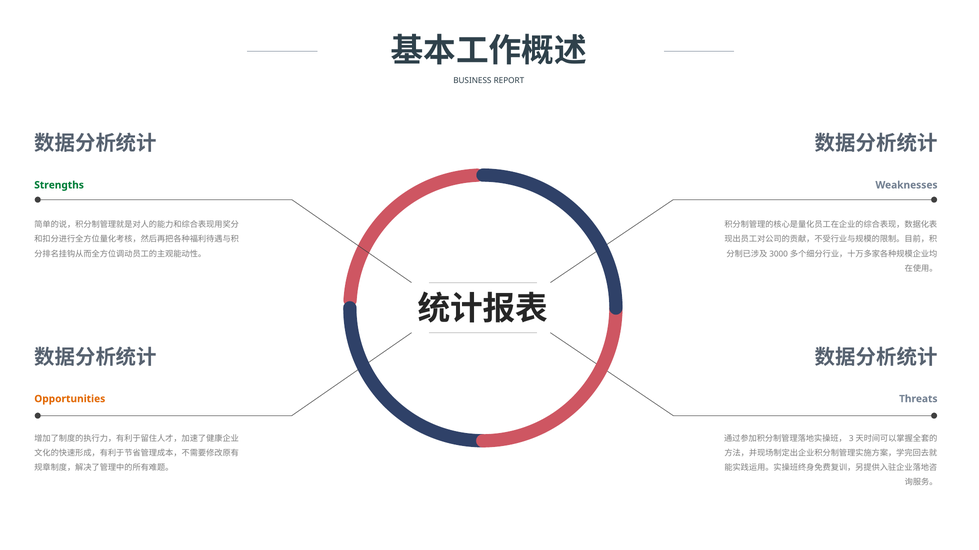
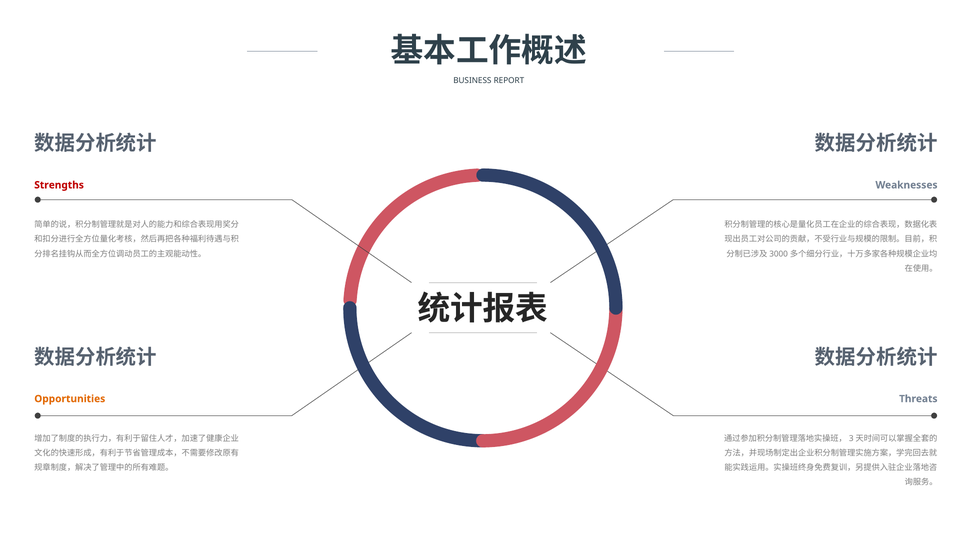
Strengths colour: green -> red
